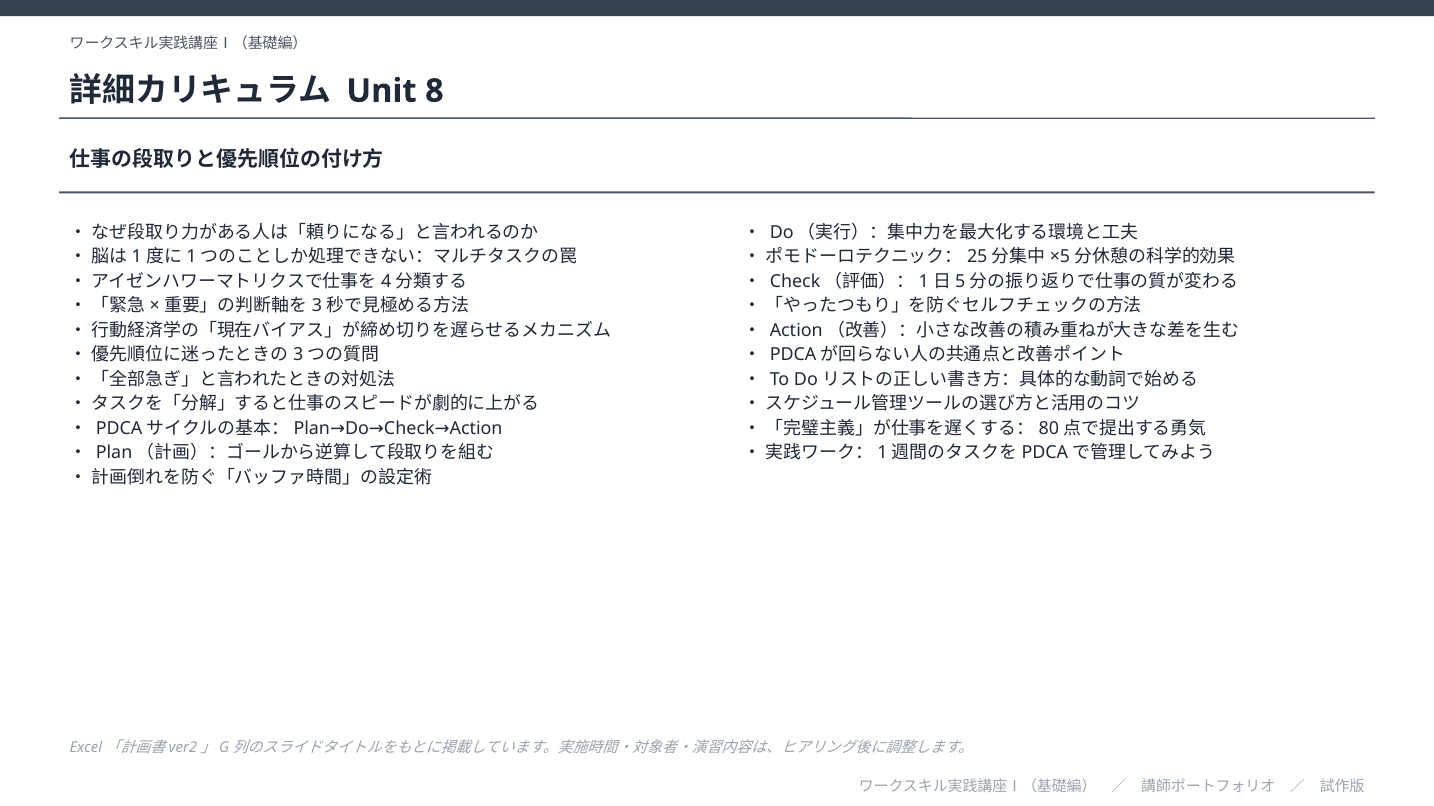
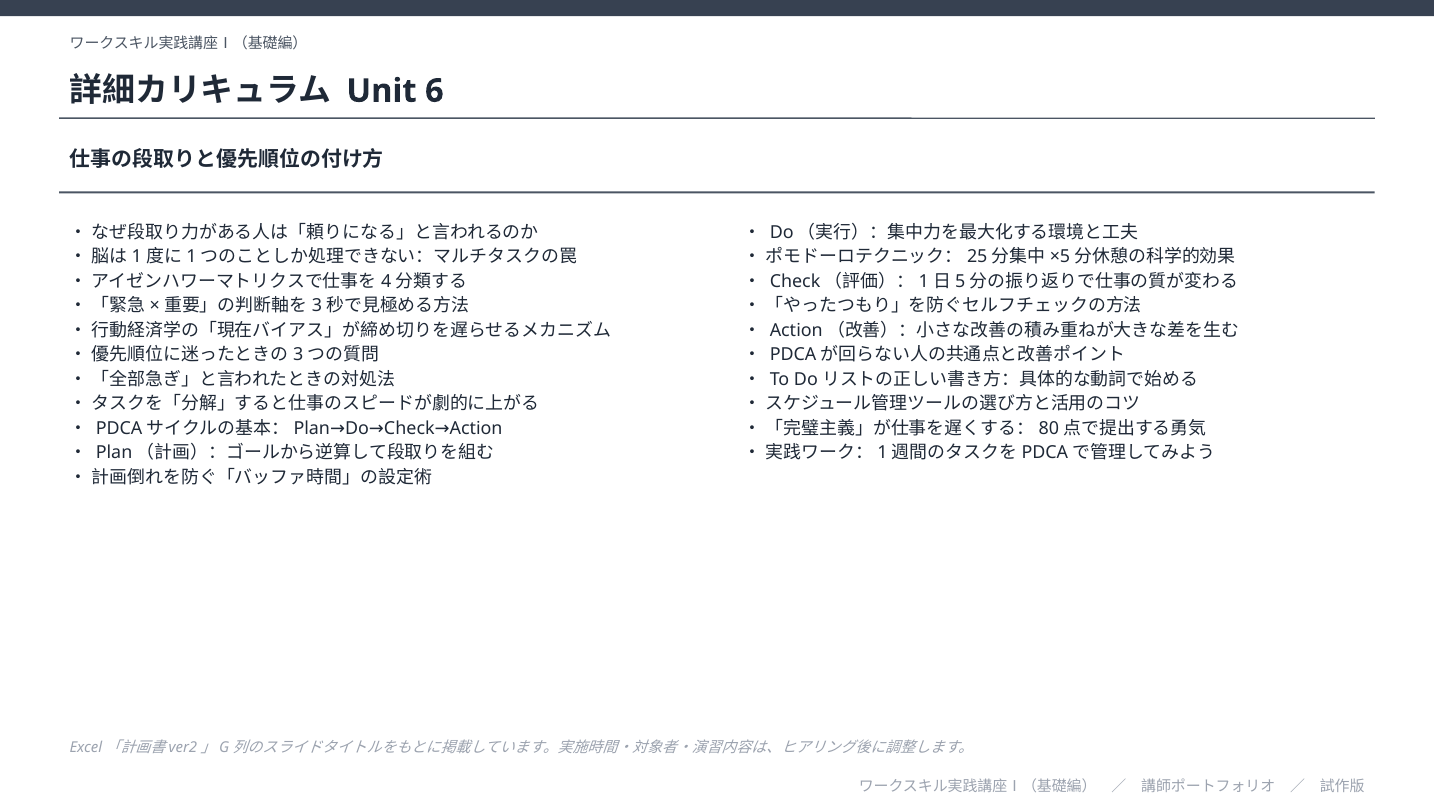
8: 8 -> 6
